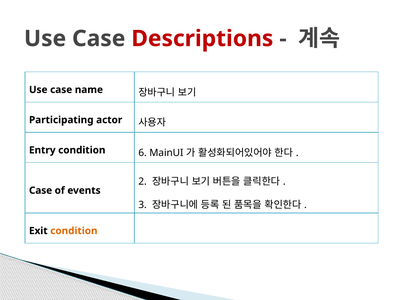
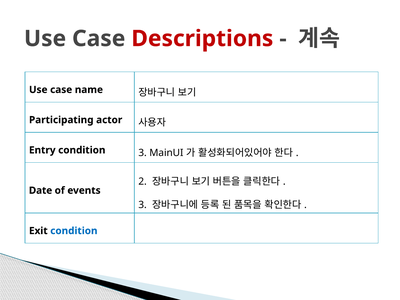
condition 6: 6 -> 3
Case at (41, 190): Case -> Date
condition at (74, 231) colour: orange -> blue
